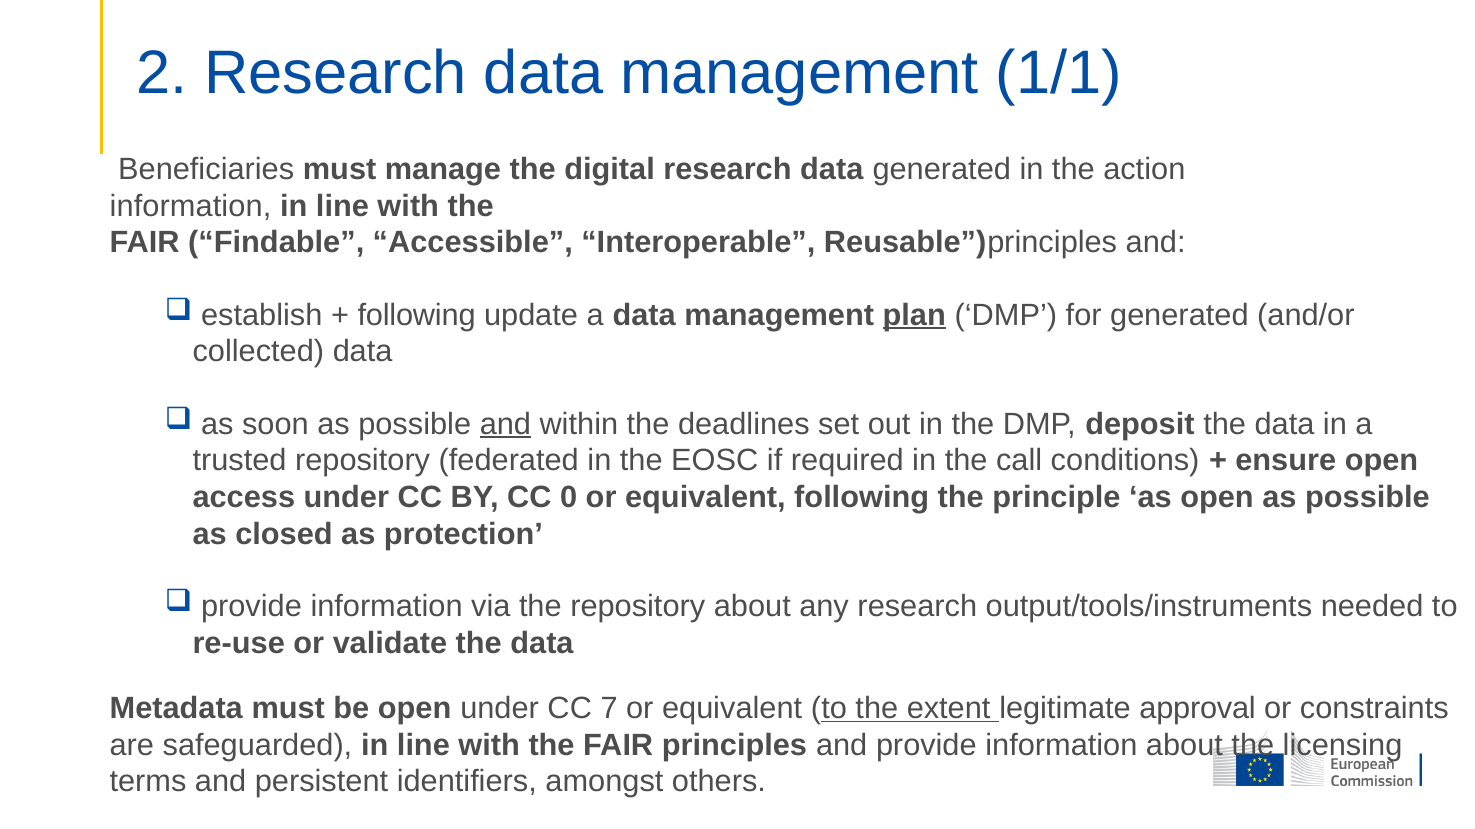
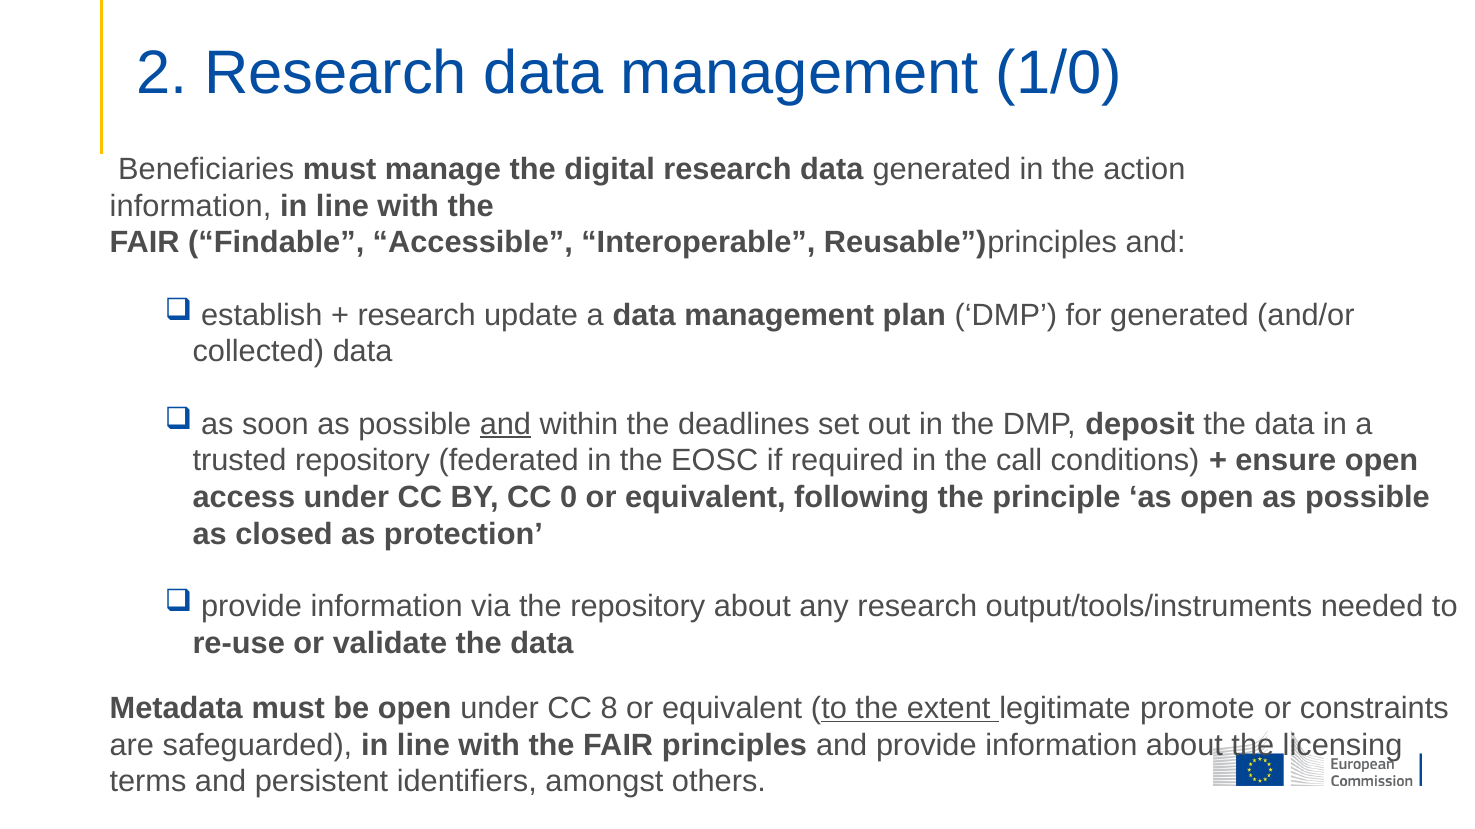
1/1: 1/1 -> 1/0
following at (417, 315): following -> research
plan underline: present -> none
7: 7 -> 8
approval: approval -> promote
